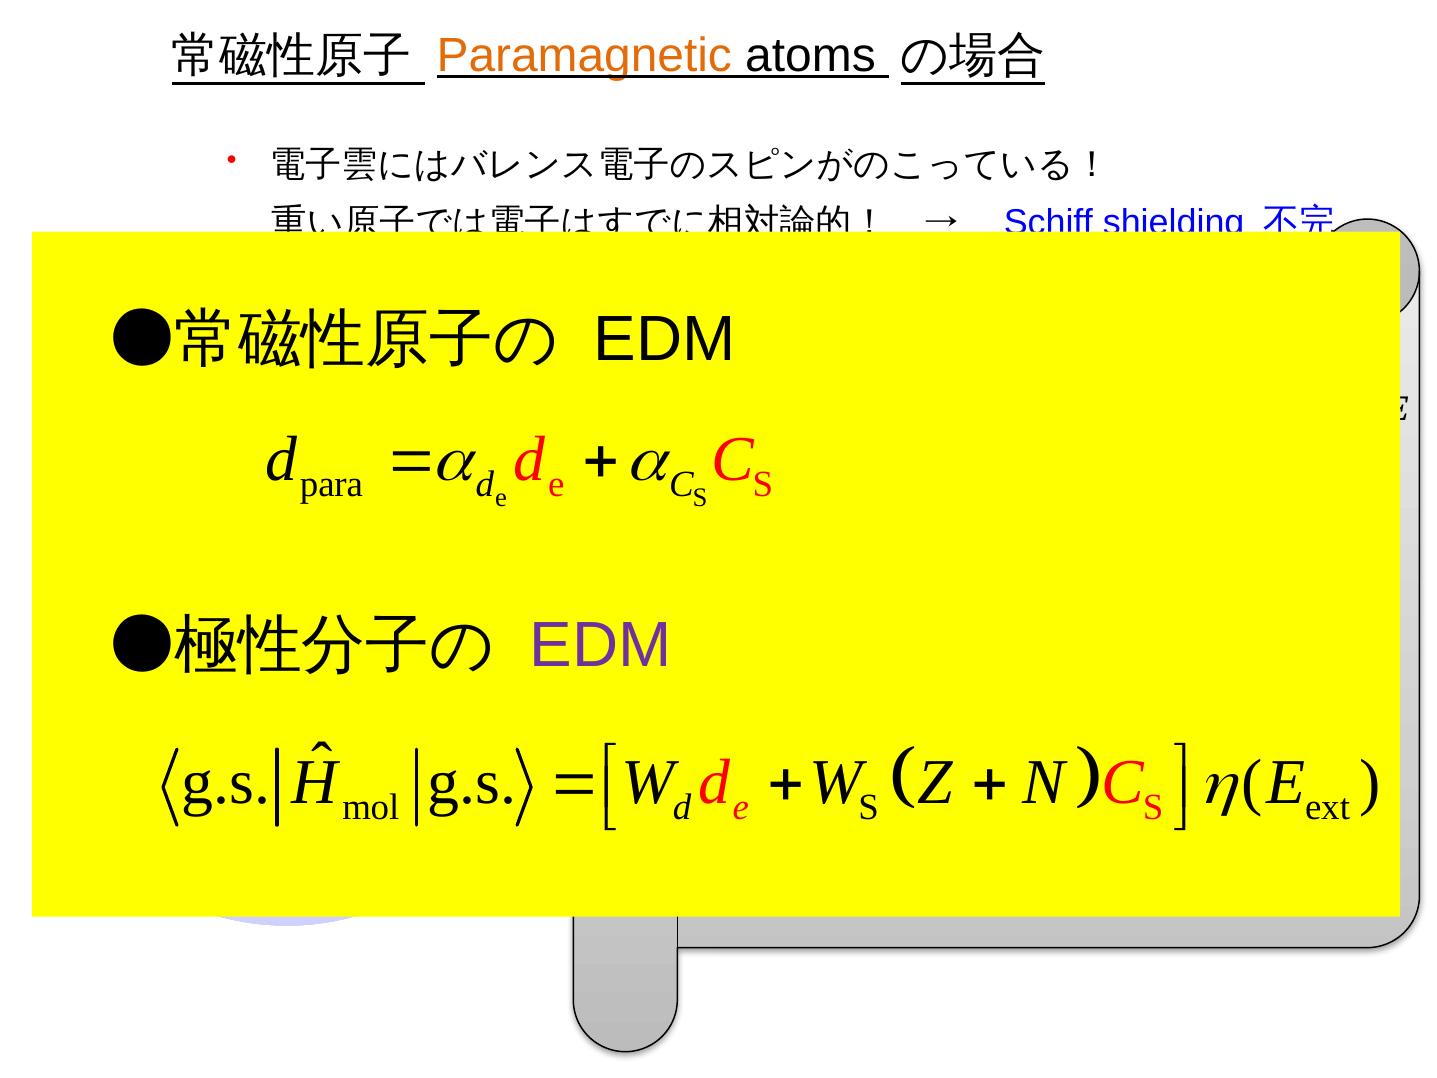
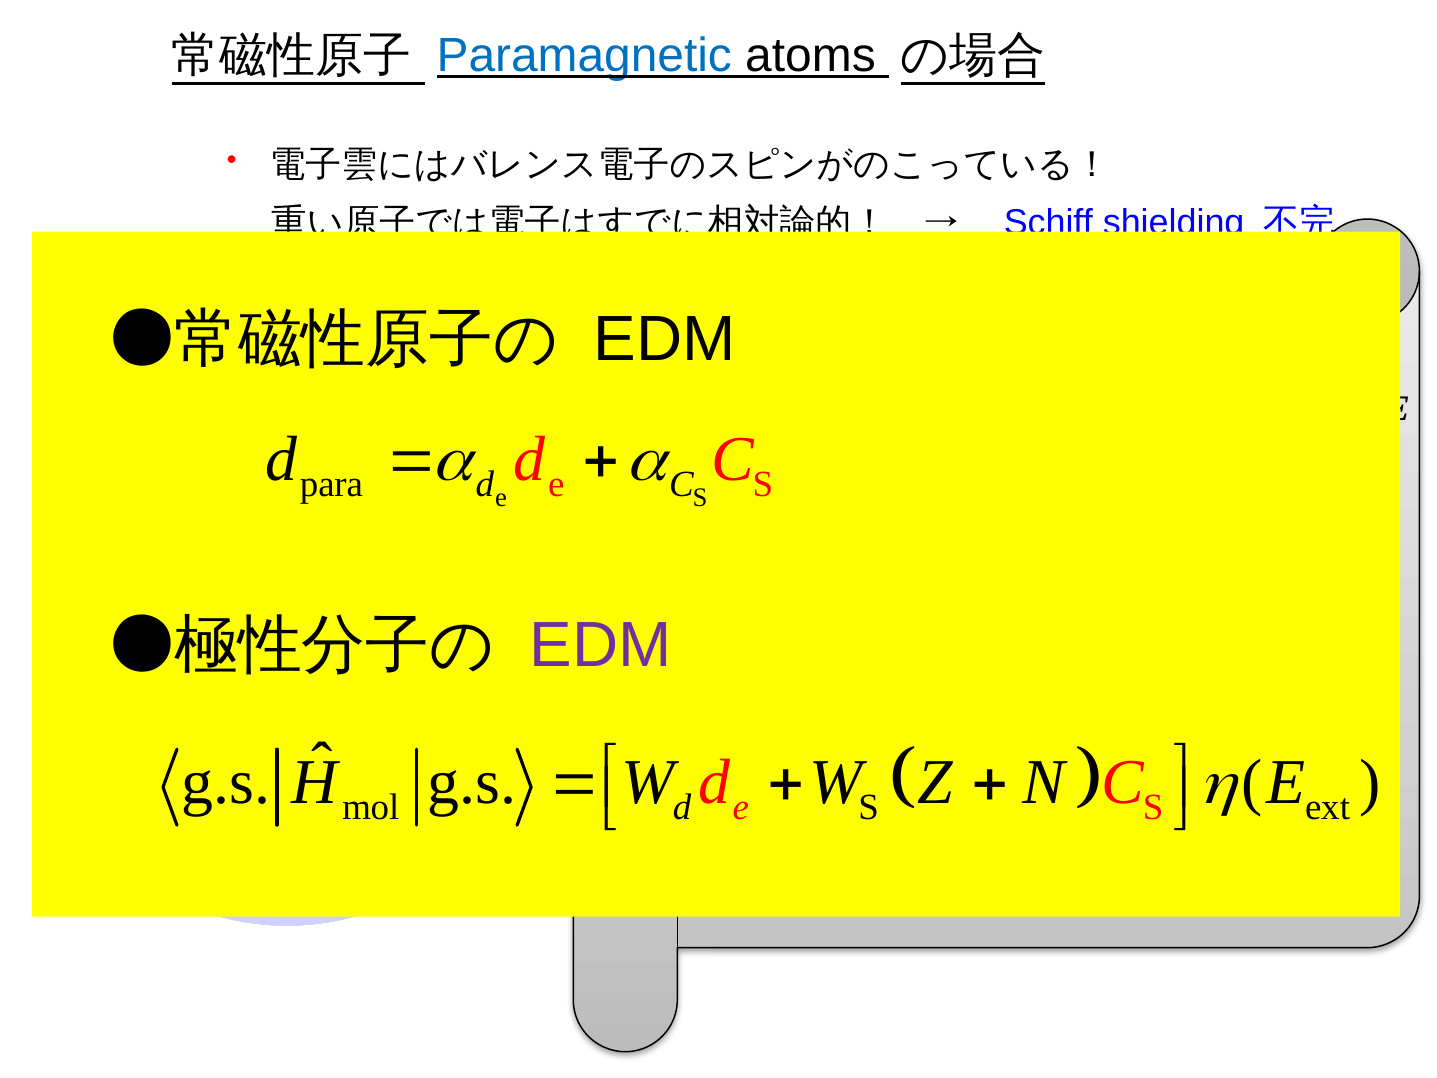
Paramagnetic colour: orange -> blue
